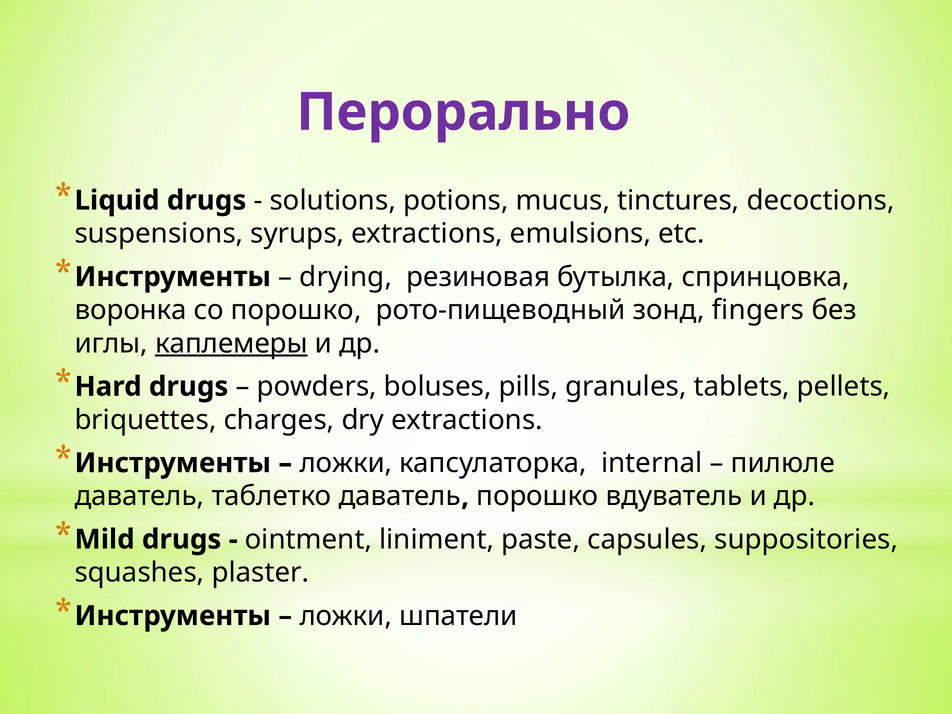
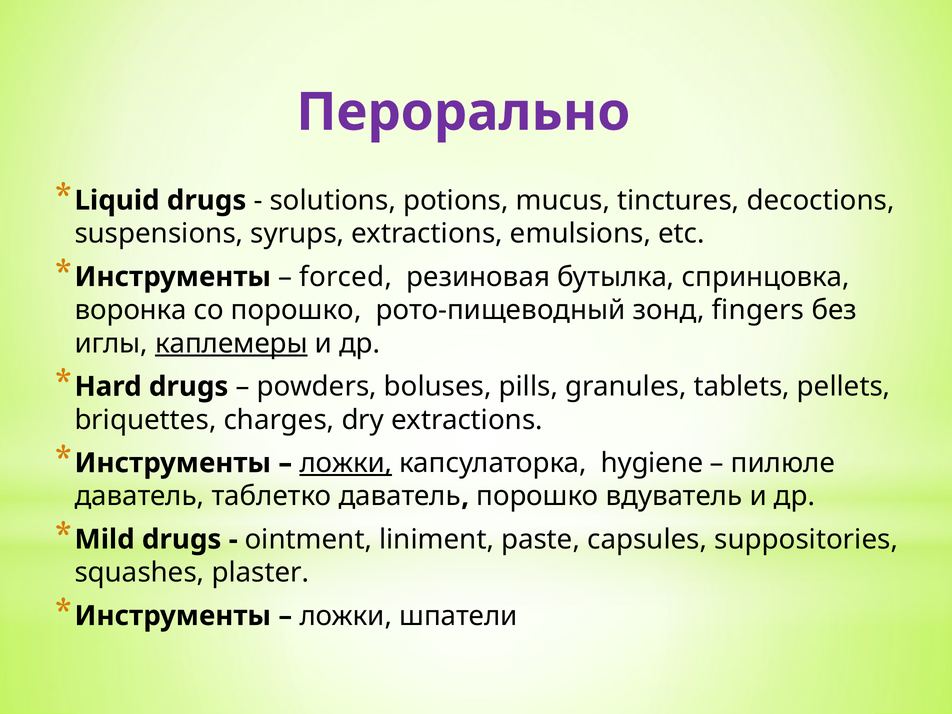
drying: drying -> forced
ложки at (346, 463) underline: none -> present
internal: internal -> hygiene
